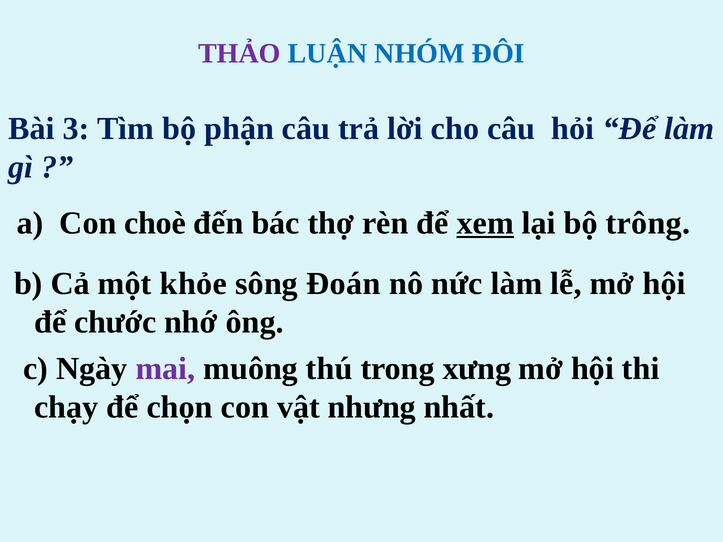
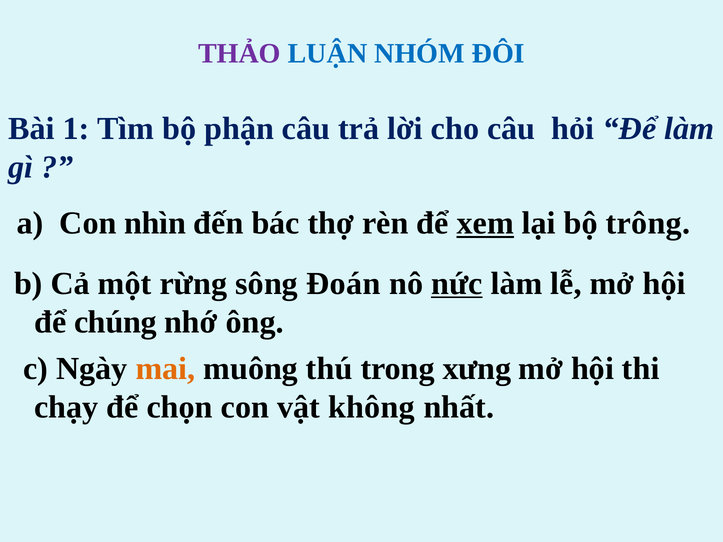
3: 3 -> 1
choè: choè -> nhìn
khỏe: khỏe -> rừng
nức underline: none -> present
chước: chước -> chúng
mai colour: purple -> orange
nhưng: nhưng -> không
